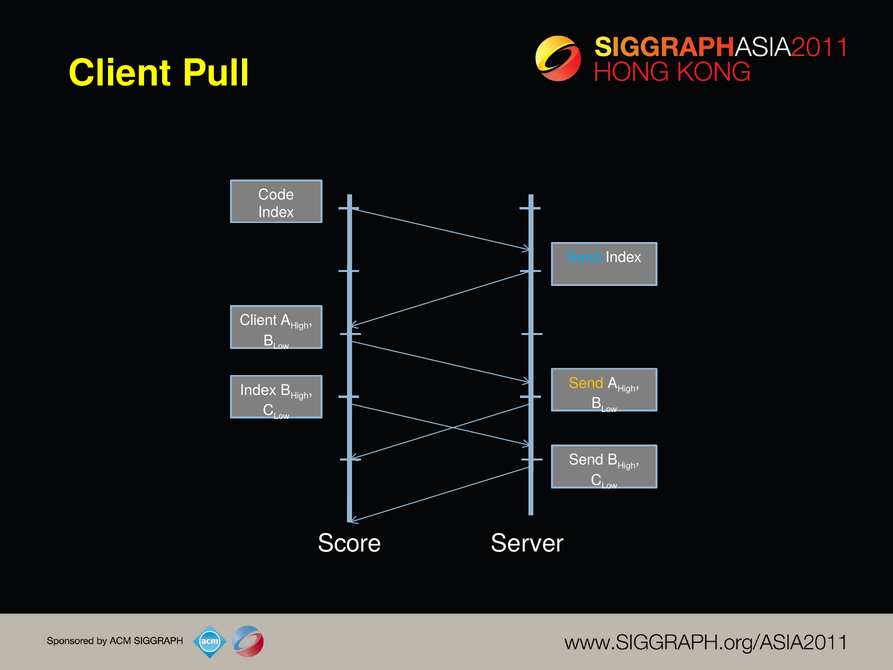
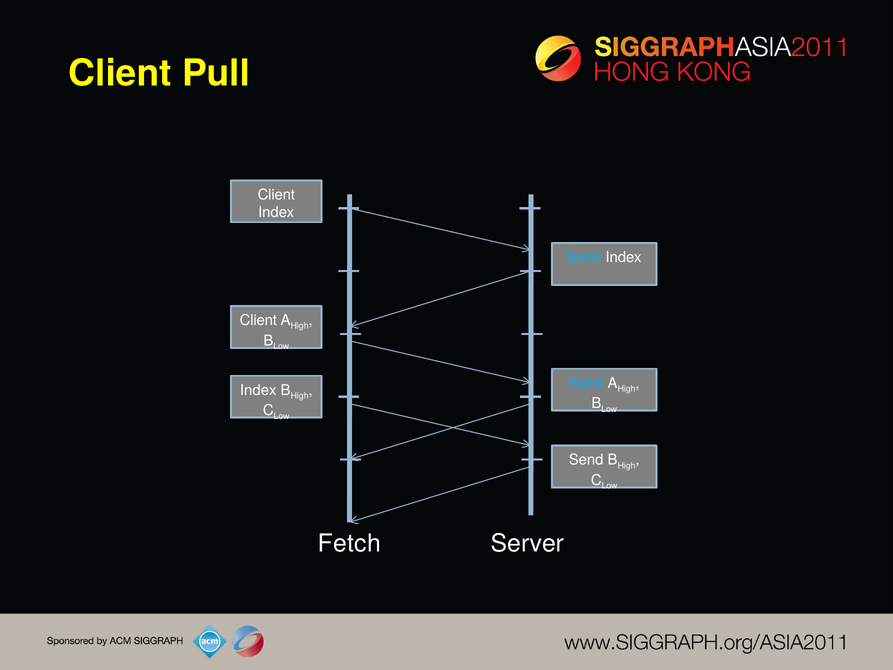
Code at (276, 195): Code -> Client
Send at (586, 383) colour: yellow -> light blue
Score: Score -> Fetch
